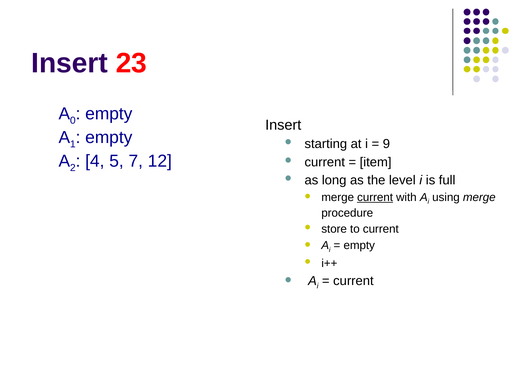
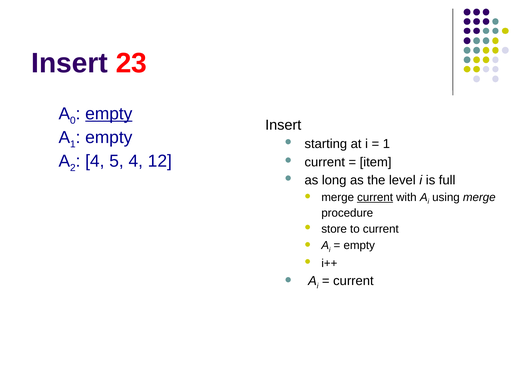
empty at (109, 114) underline: none -> present
9 at (386, 144): 9 -> 1
5 7: 7 -> 4
